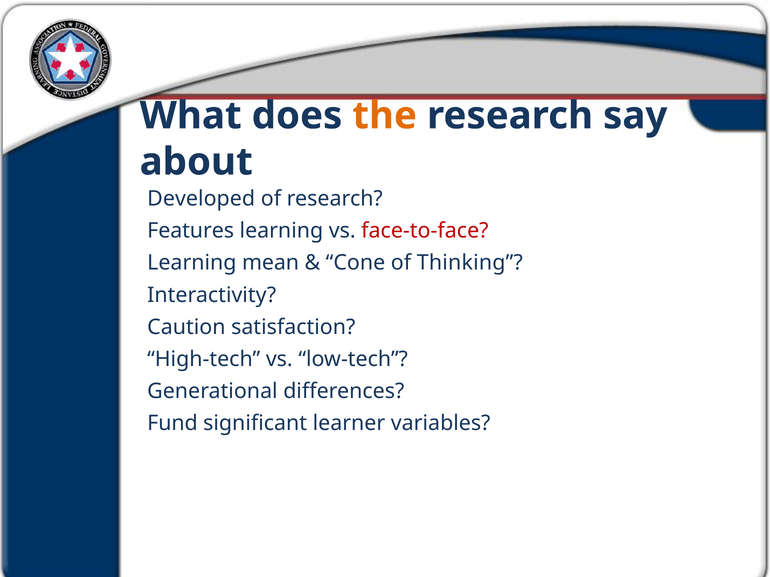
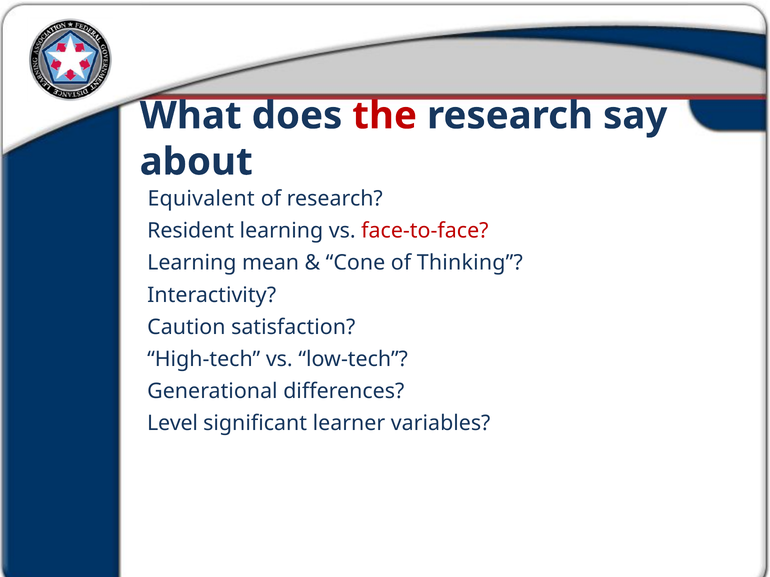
the colour: orange -> red
Developed: Developed -> Equivalent
Features: Features -> Resident
Fund: Fund -> Level
